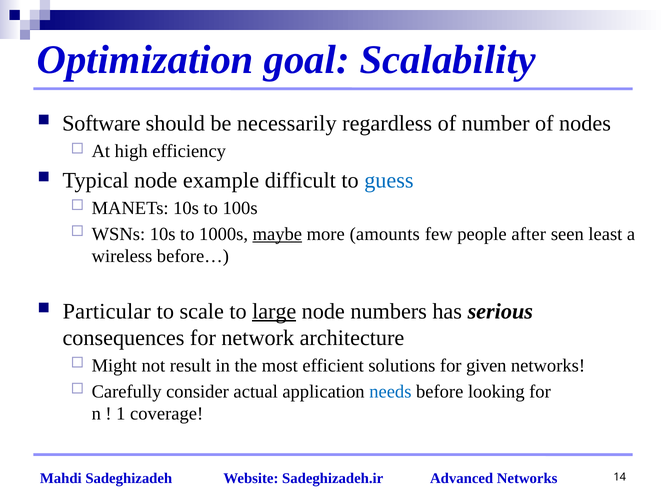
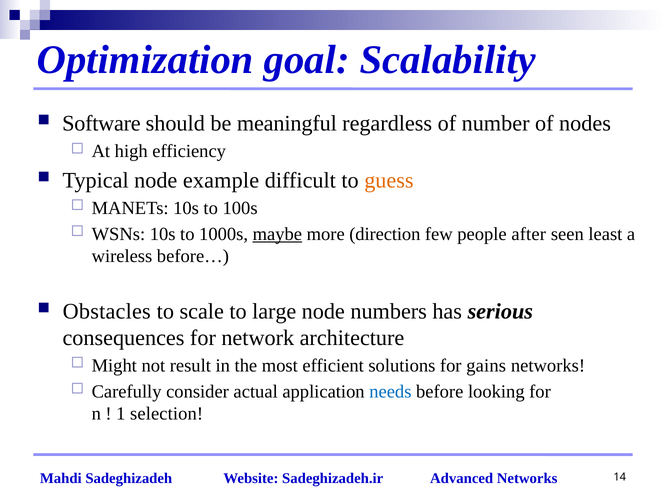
necessarily: necessarily -> meaningful
guess colour: blue -> orange
amounts: amounts -> direction
Particular: Particular -> Obstacles
large underline: present -> none
given: given -> gains
coverage: coverage -> selection
